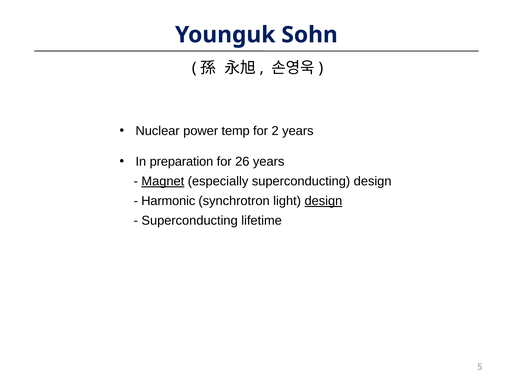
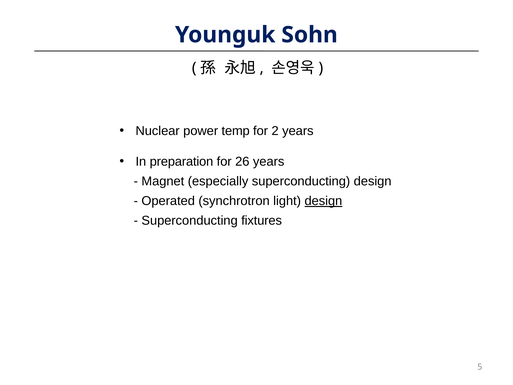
Magnet underline: present -> none
Harmonic: Harmonic -> Operated
lifetime: lifetime -> fixtures
